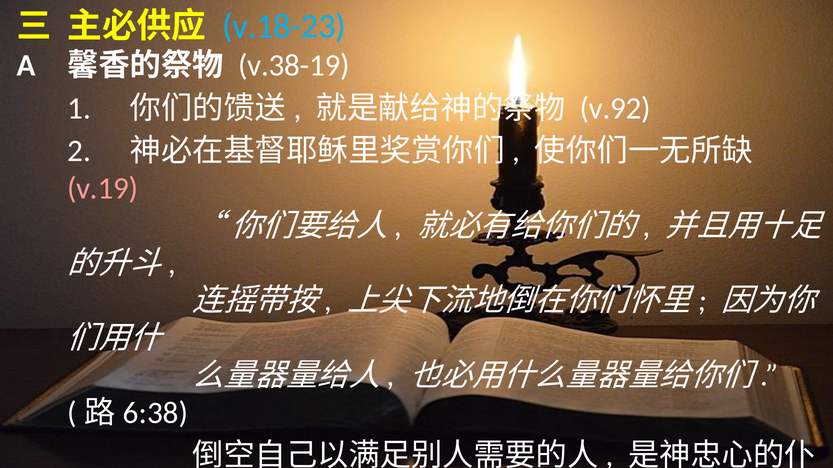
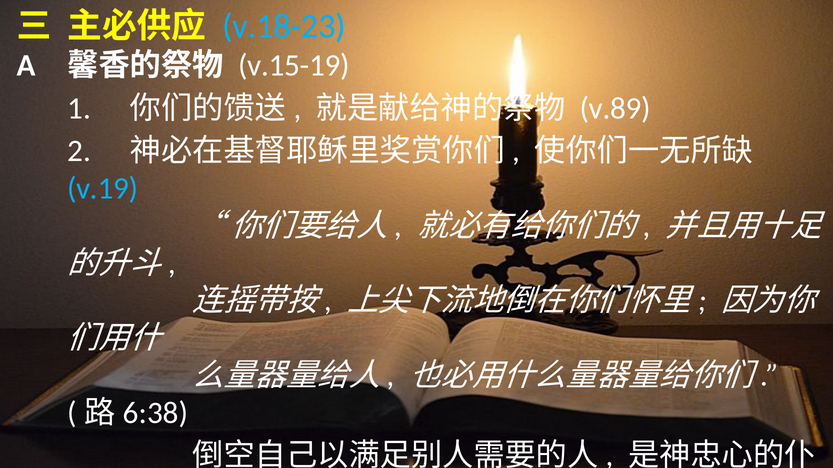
v.38-19: v.38-19 -> v.15-19
v.92: v.92 -> v.89
v.19 colour: pink -> light blue
